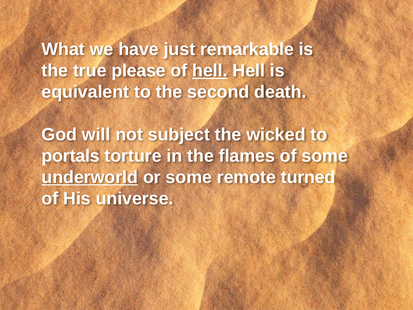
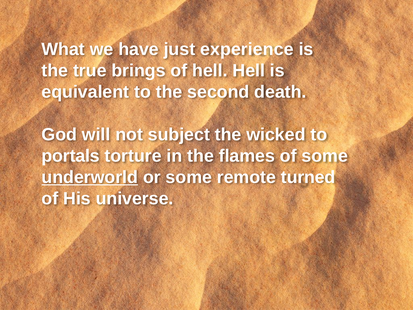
remarkable: remarkable -> experience
please: please -> brings
hell at (210, 71) underline: present -> none
